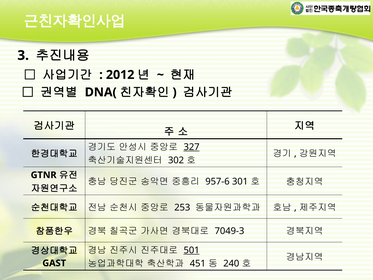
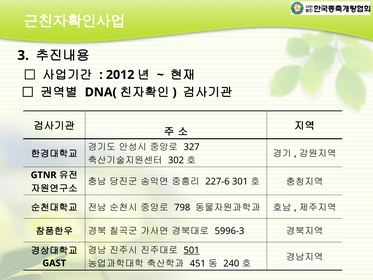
327 underline: present -> none
957-6: 957-6 -> 227-6
253: 253 -> 798
7049-3: 7049-3 -> 5996-3
